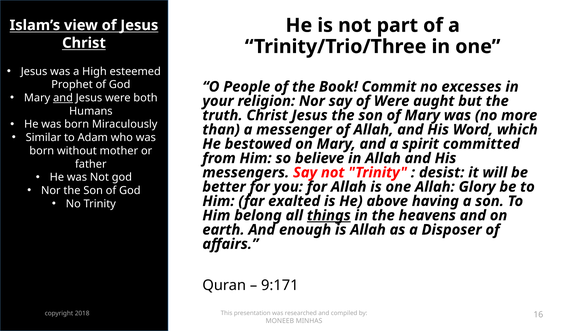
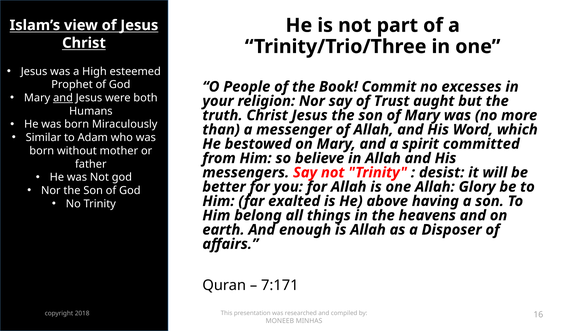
of Were: Were -> Trust
things underline: present -> none
9:171: 9:171 -> 7:171
